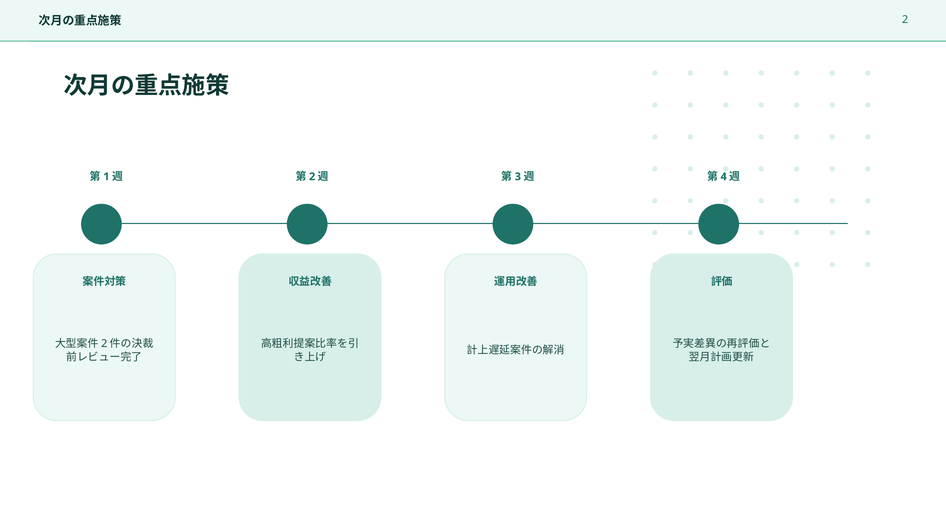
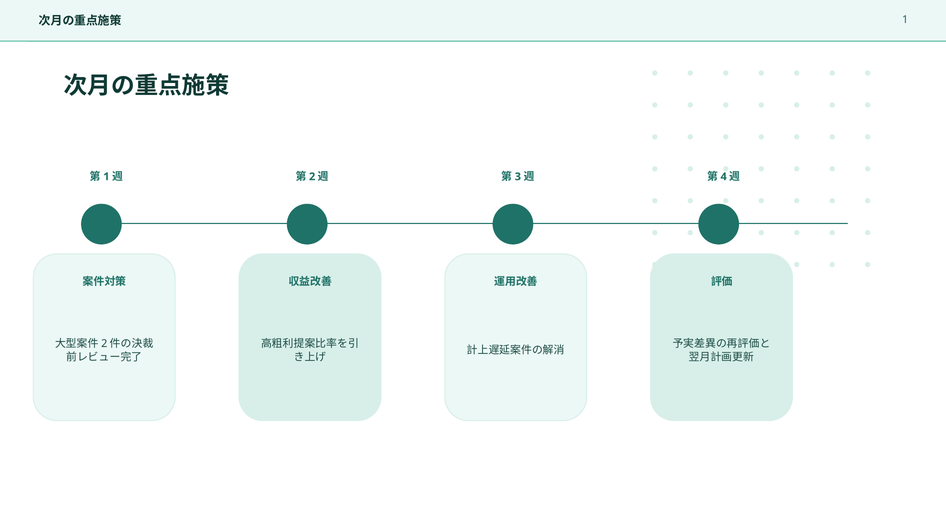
2 at (905, 20): 2 -> 1
